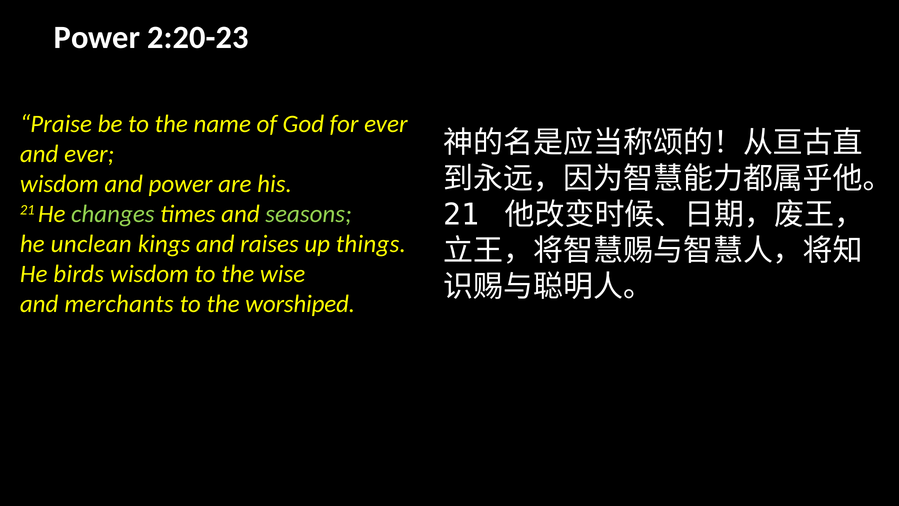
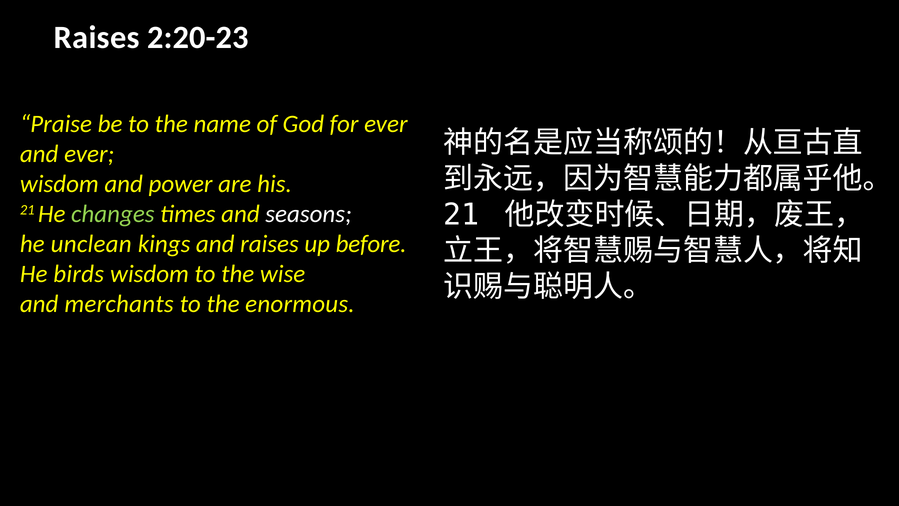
Power at (97, 37): Power -> Raises
seasons colour: light green -> white
things: things -> before
worshiped: worshiped -> enormous
